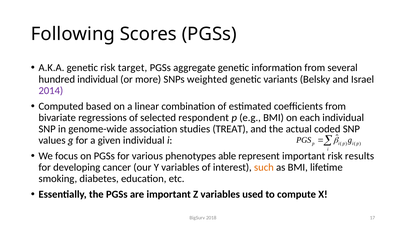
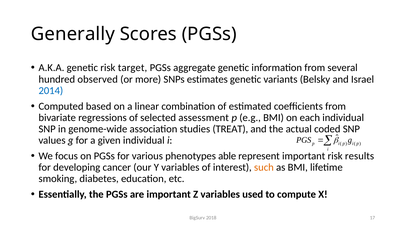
Following: Following -> Generally
hundred individual: individual -> observed
weighted: weighted -> estimates
2014 colour: purple -> blue
respondent: respondent -> assessment
